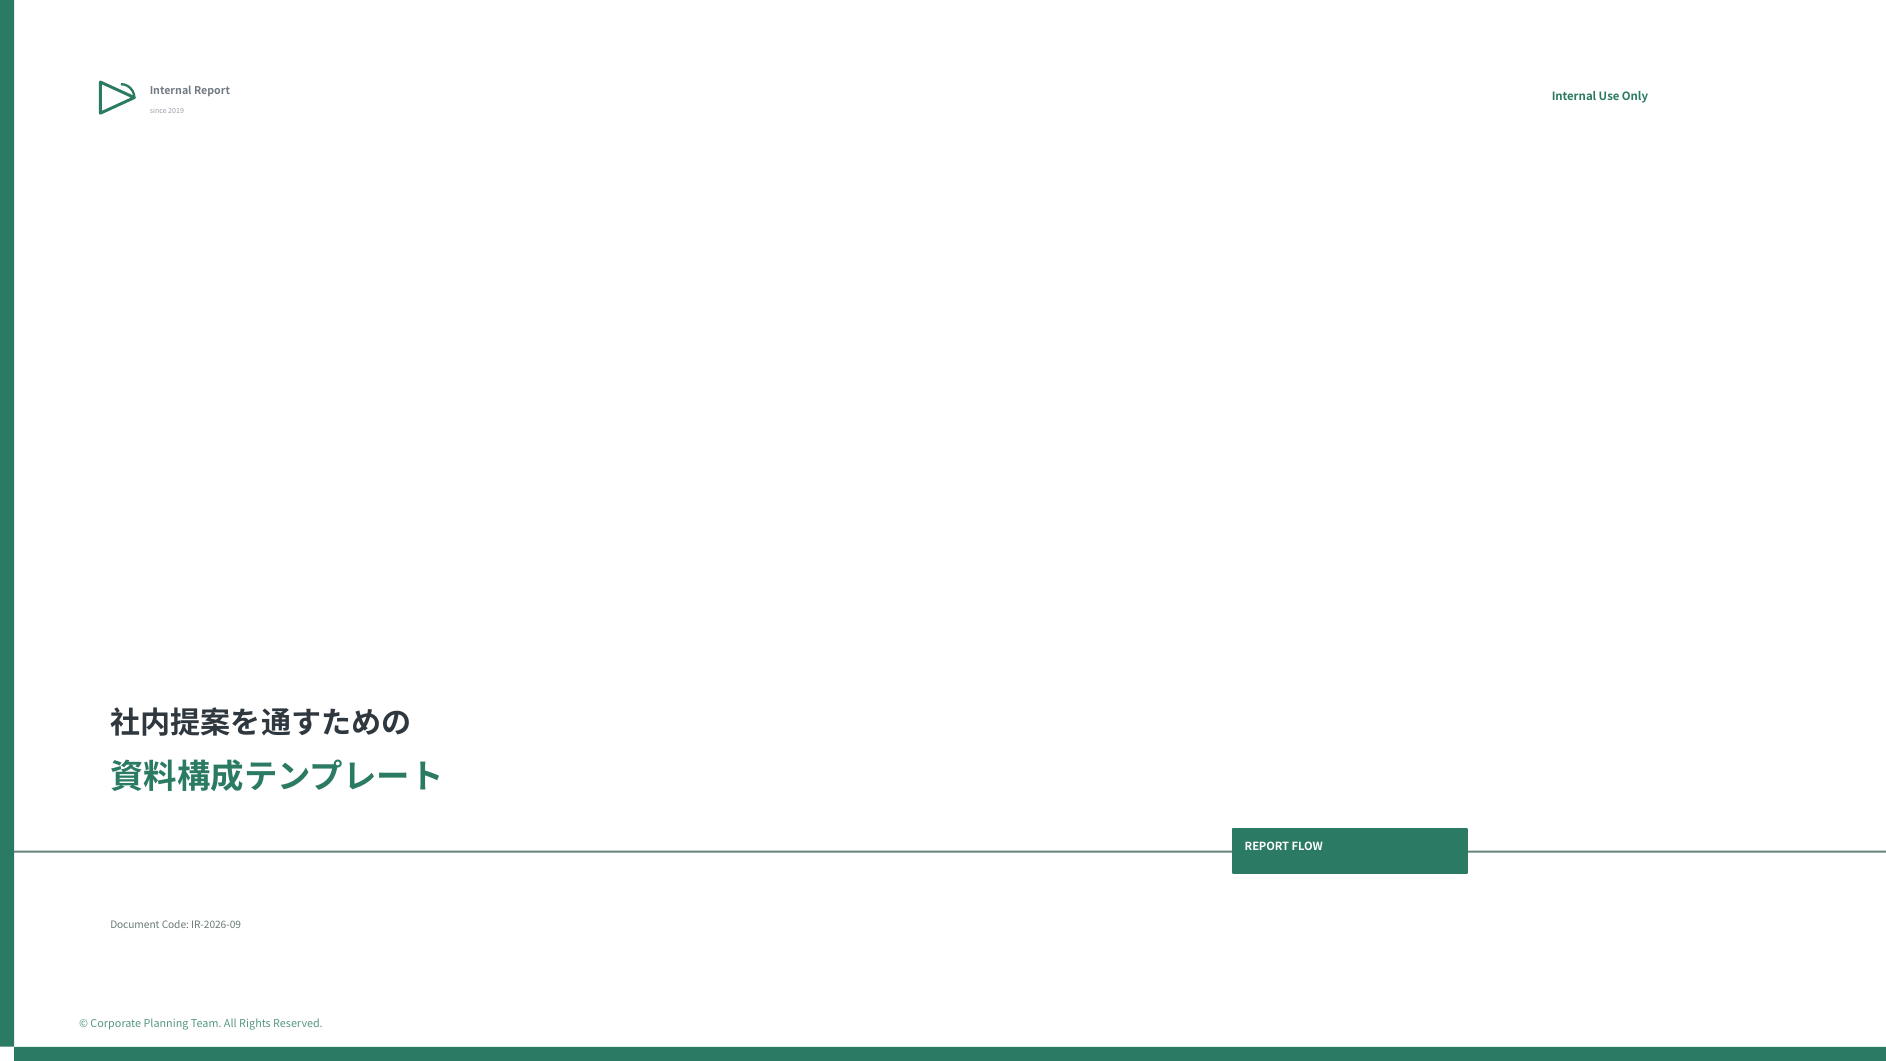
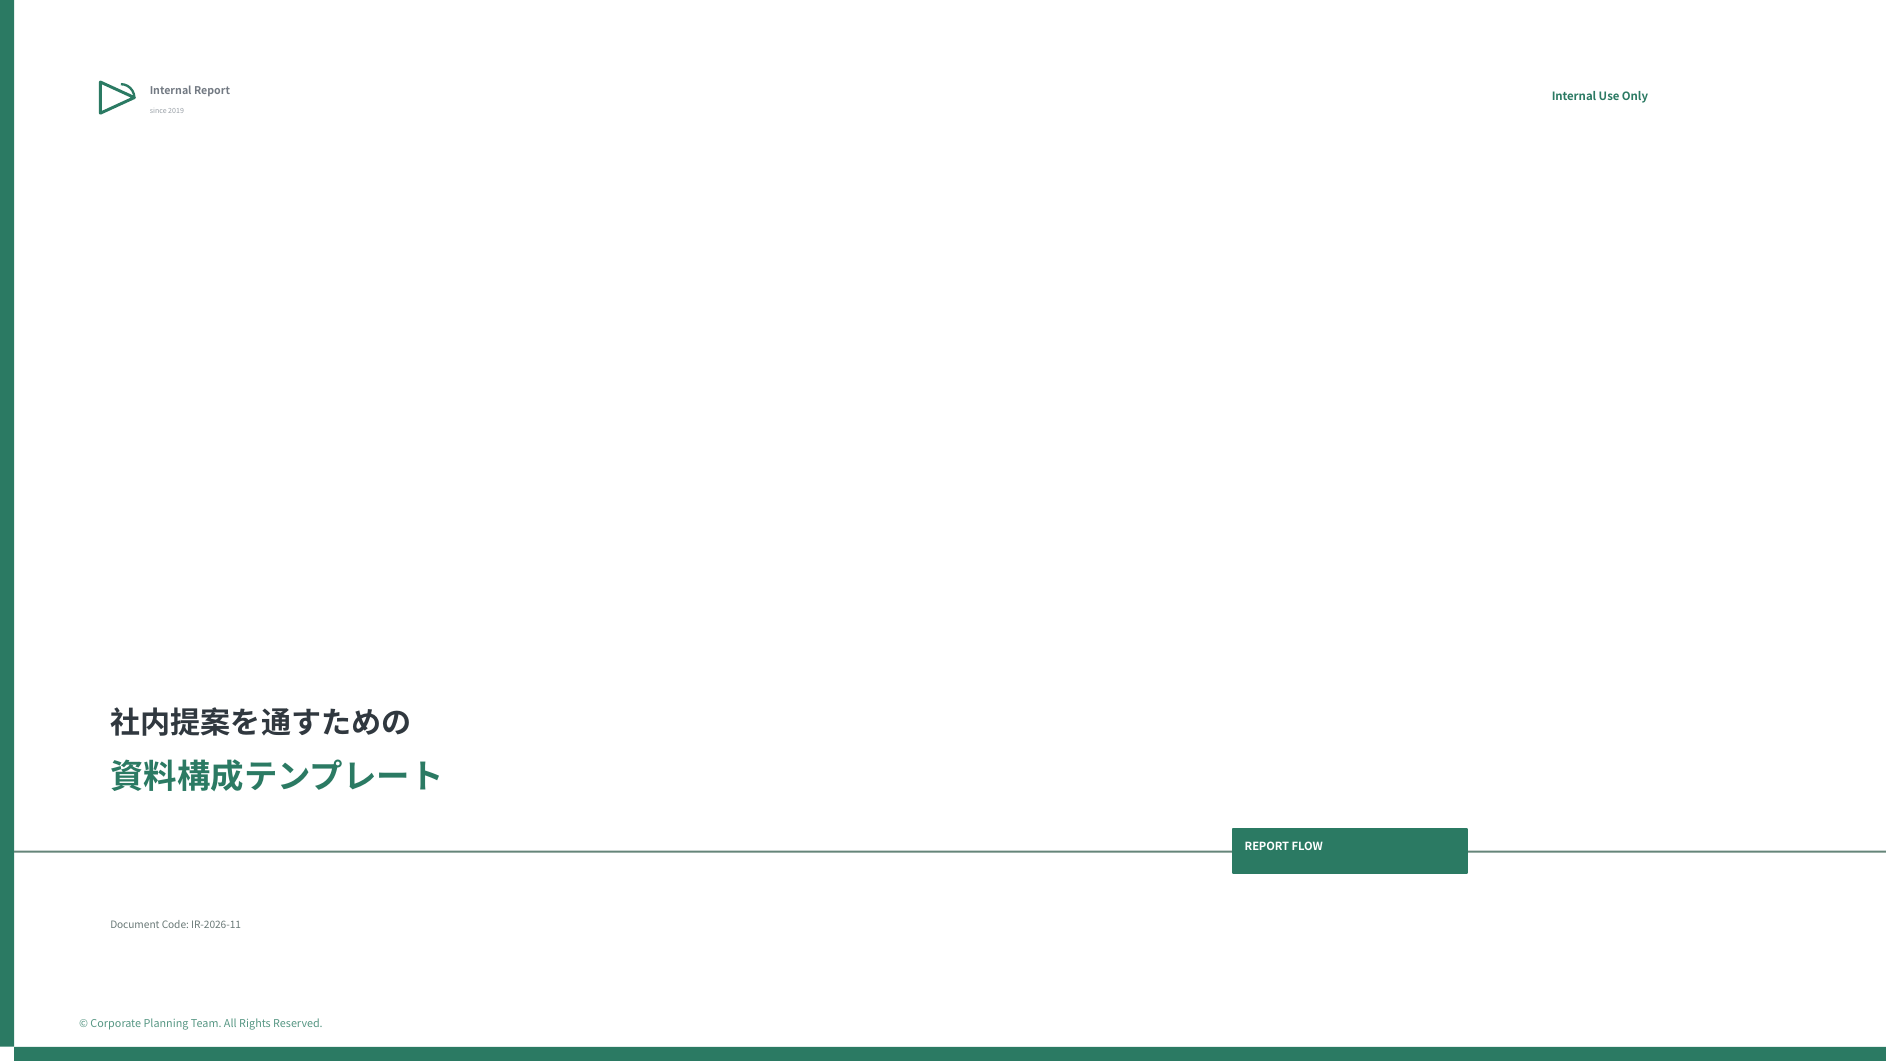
IR-2026-09: IR-2026-09 -> IR-2026-11
